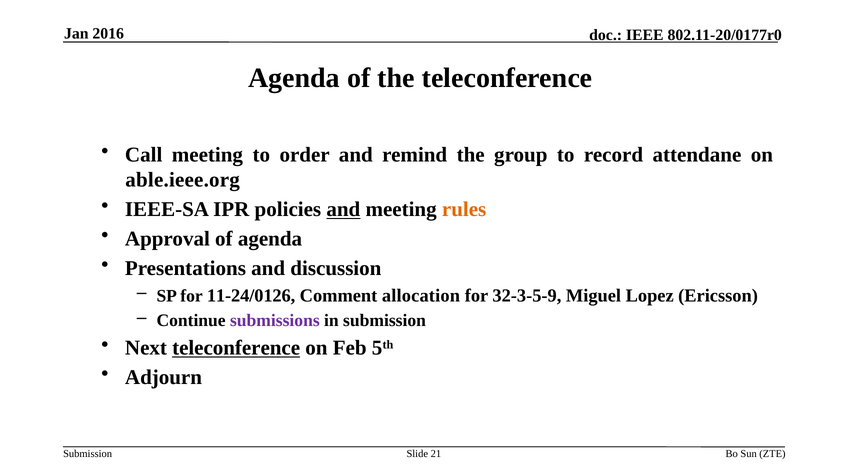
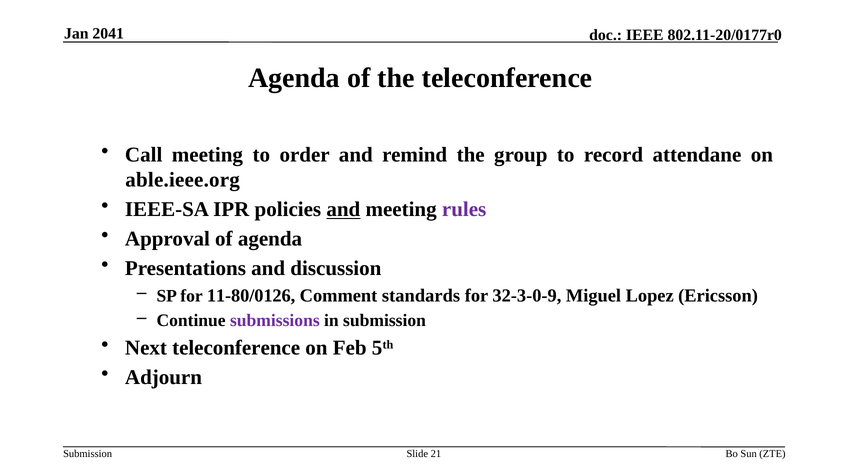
2016: 2016 -> 2041
rules colour: orange -> purple
11-24/0126: 11-24/0126 -> 11-80/0126
allocation: allocation -> standards
32-3-5-9: 32-3-5-9 -> 32-3-0-9
teleconference at (236, 348) underline: present -> none
